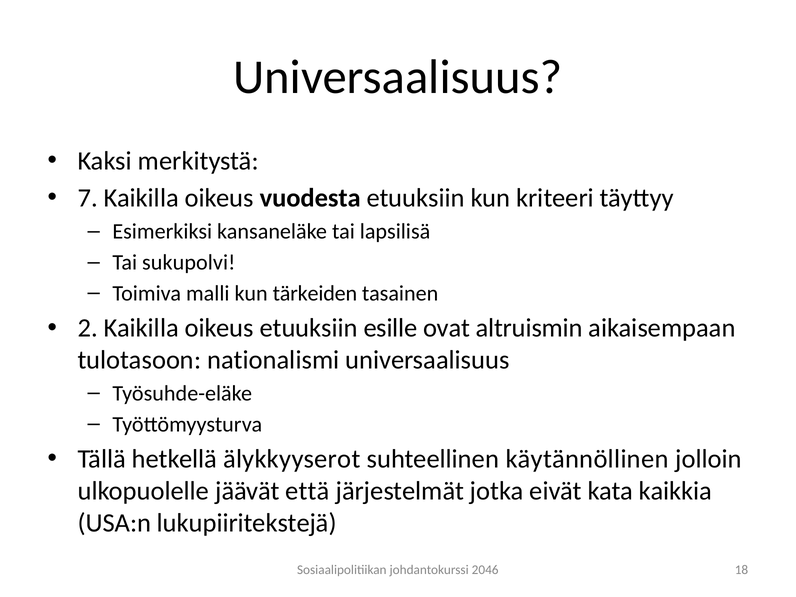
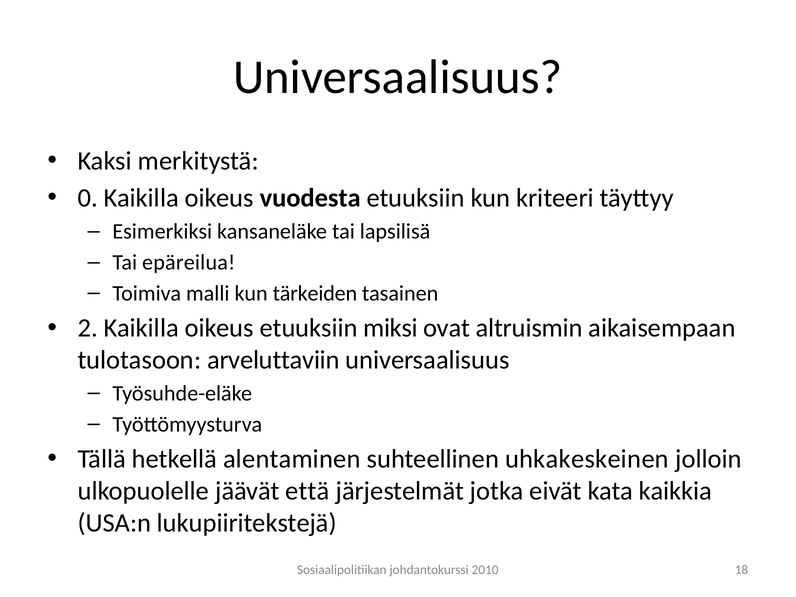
7: 7 -> 0
sukupolvi: sukupolvi -> epäreilua
esille: esille -> miksi
nationalismi: nationalismi -> arveluttaviin
älykkyyserot: älykkyyserot -> alentaminen
käytännöllinen: käytännöllinen -> uhkakeskeinen
2046: 2046 -> 2010
